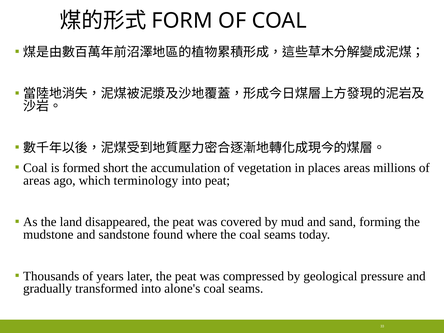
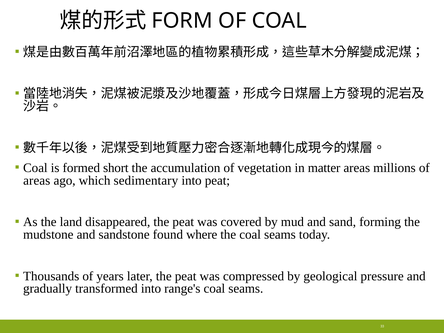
places: places -> matter
terminology: terminology -> sedimentary
alone's: alone's -> range's
